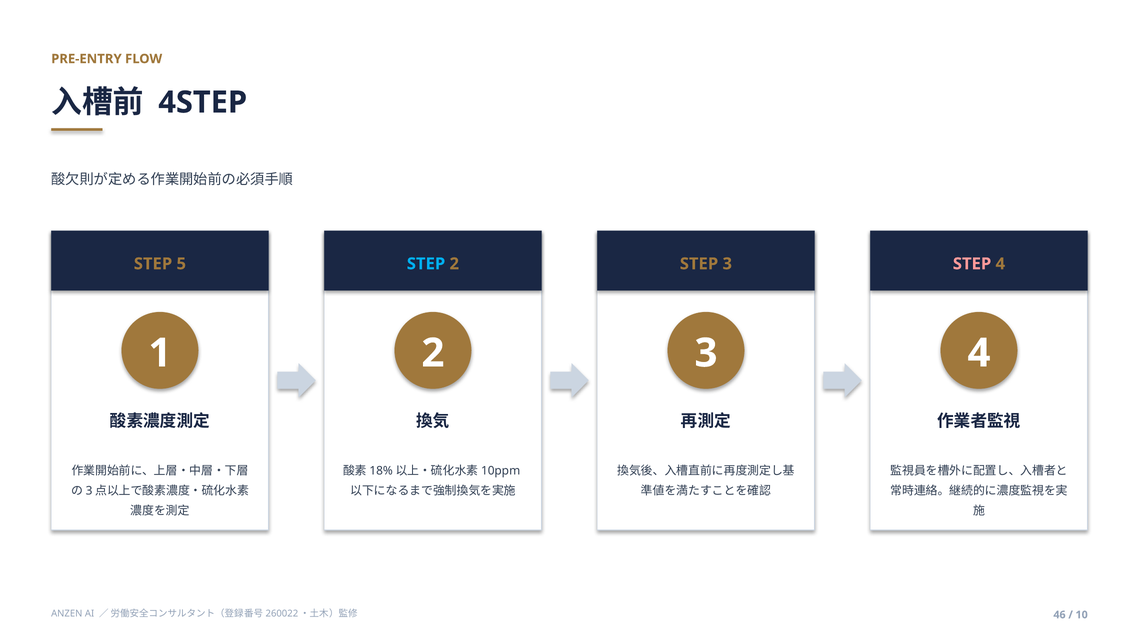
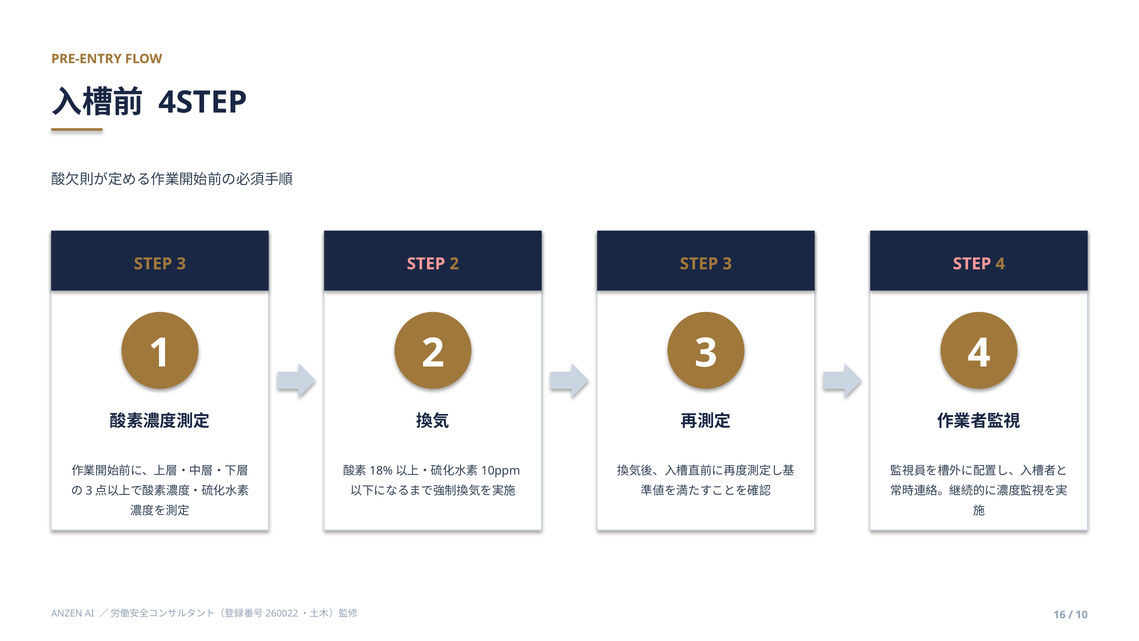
5 at (181, 264): 5 -> 3
STEP at (426, 264) colour: light blue -> pink
46: 46 -> 16
